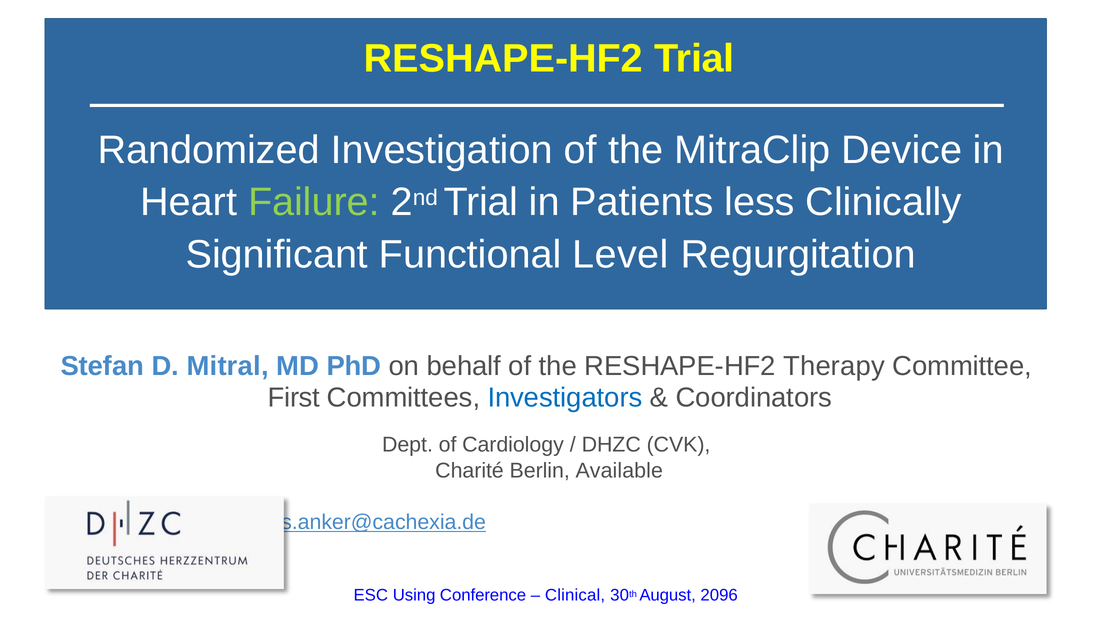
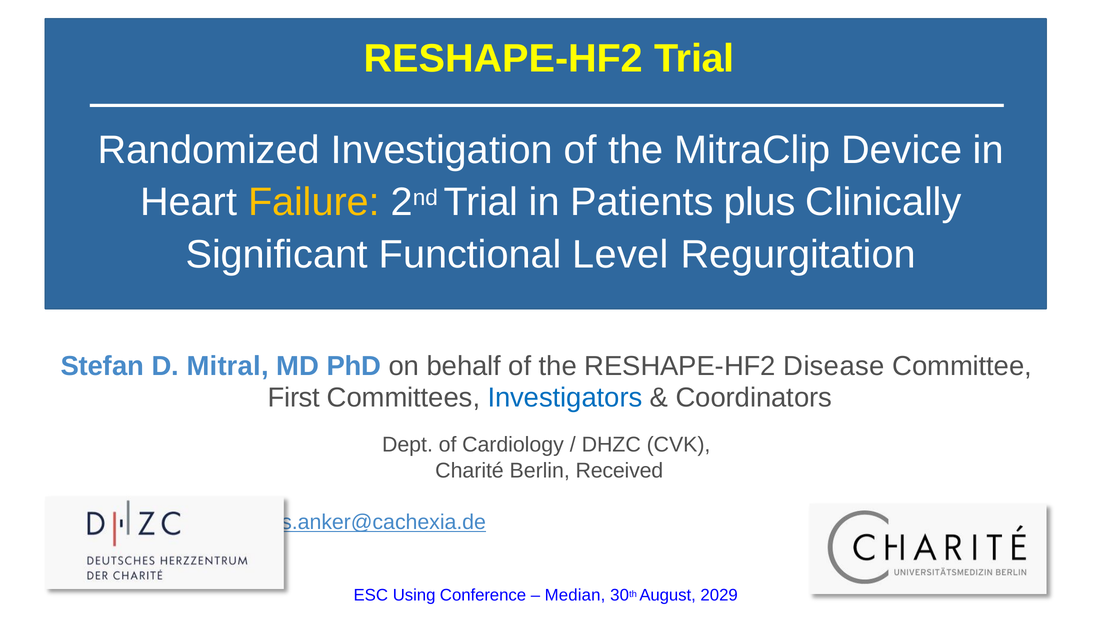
Failure colour: light green -> yellow
less: less -> plus
Therapy: Therapy -> Disease
Available: Available -> Received
Clinical: Clinical -> Median
2096: 2096 -> 2029
